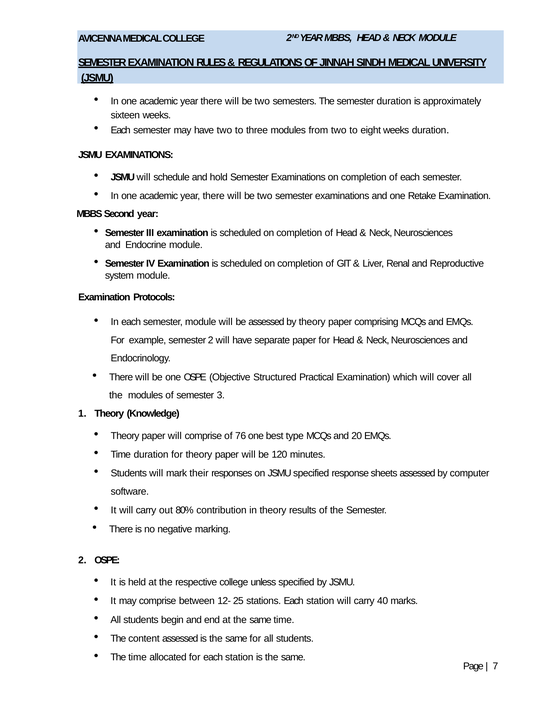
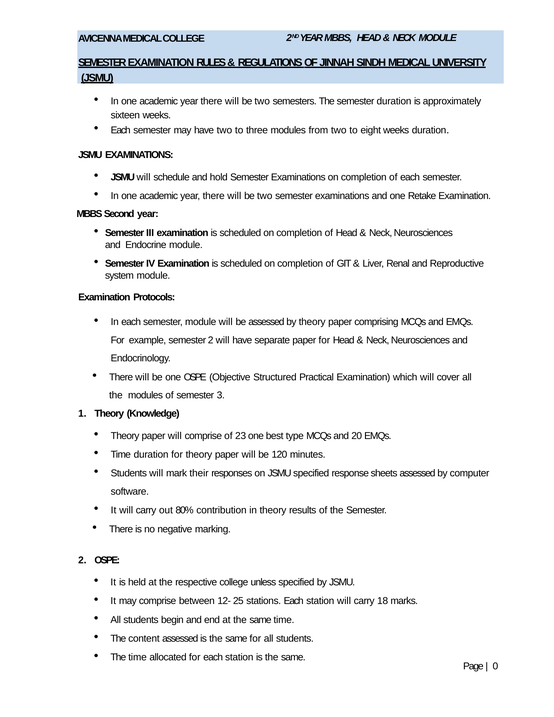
76: 76 -> 23
40: 40 -> 18
7: 7 -> 0
